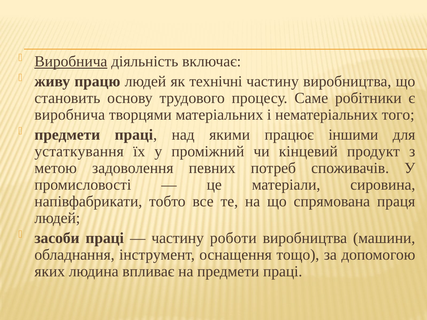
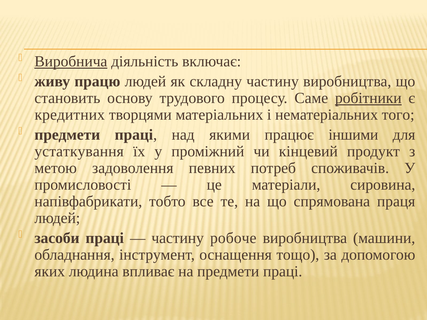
технічні: технічні -> складну
робітники underline: none -> present
виробнича at (70, 115): виробнича -> кредитних
роботи: роботи -> робоче
